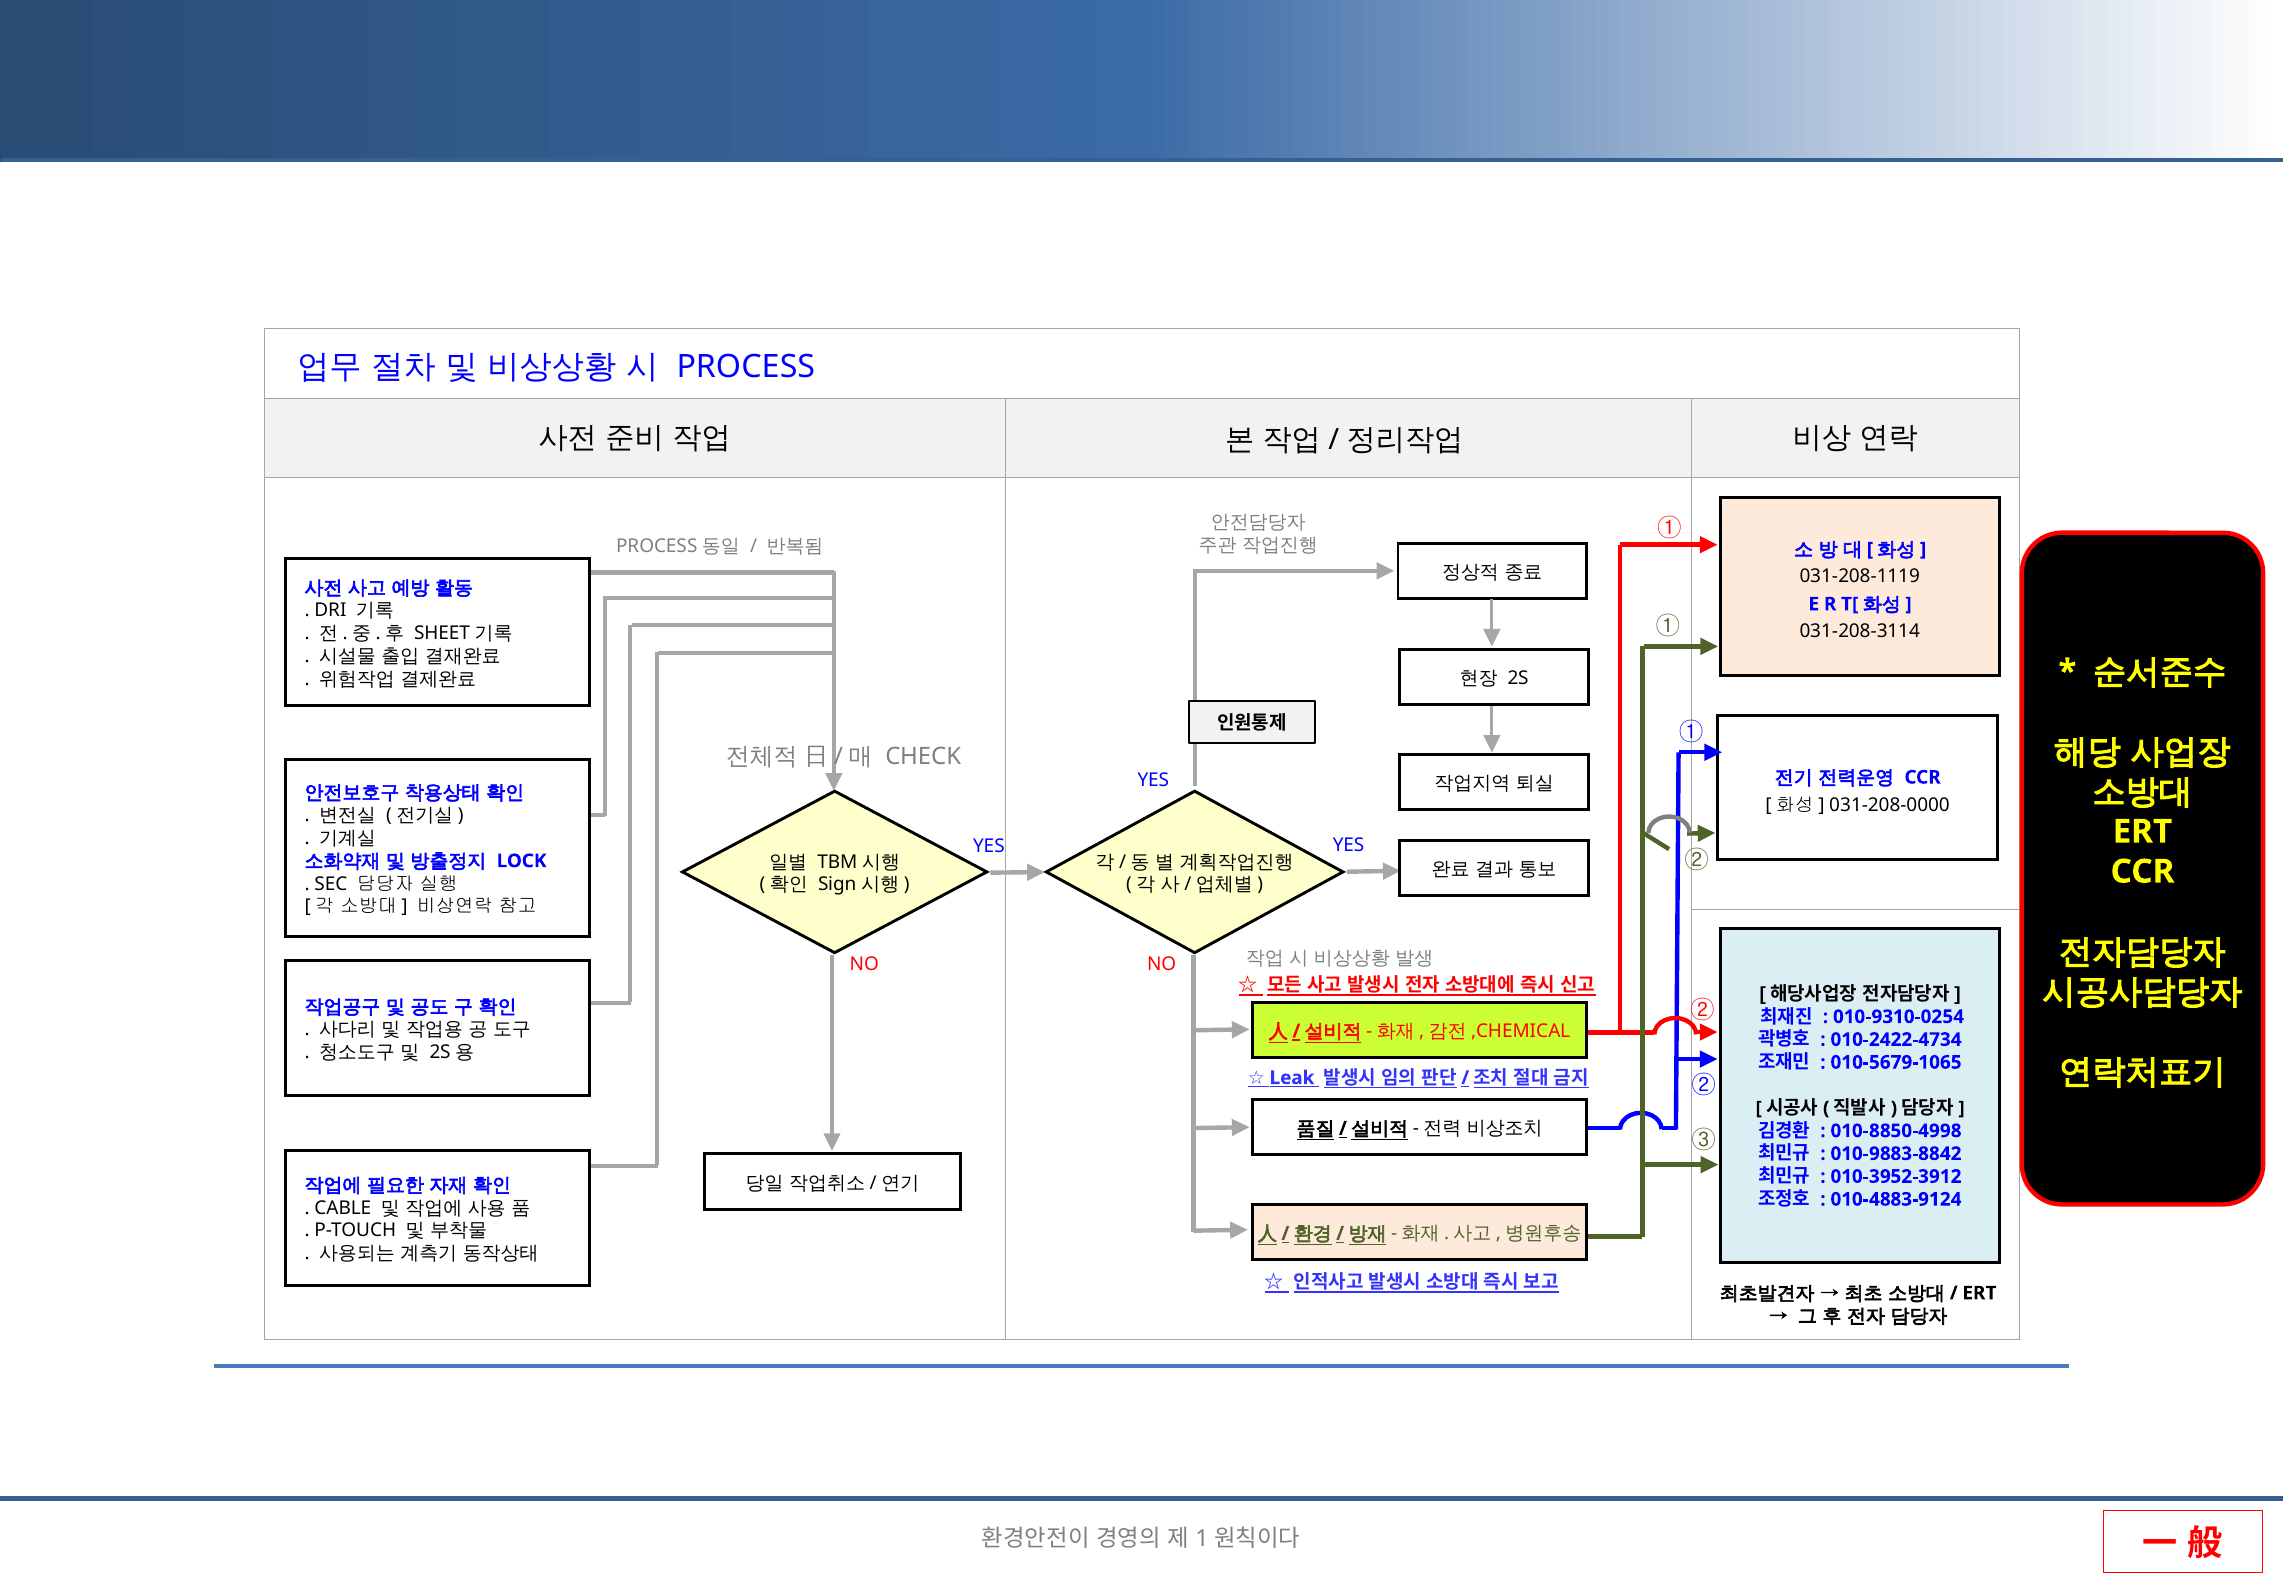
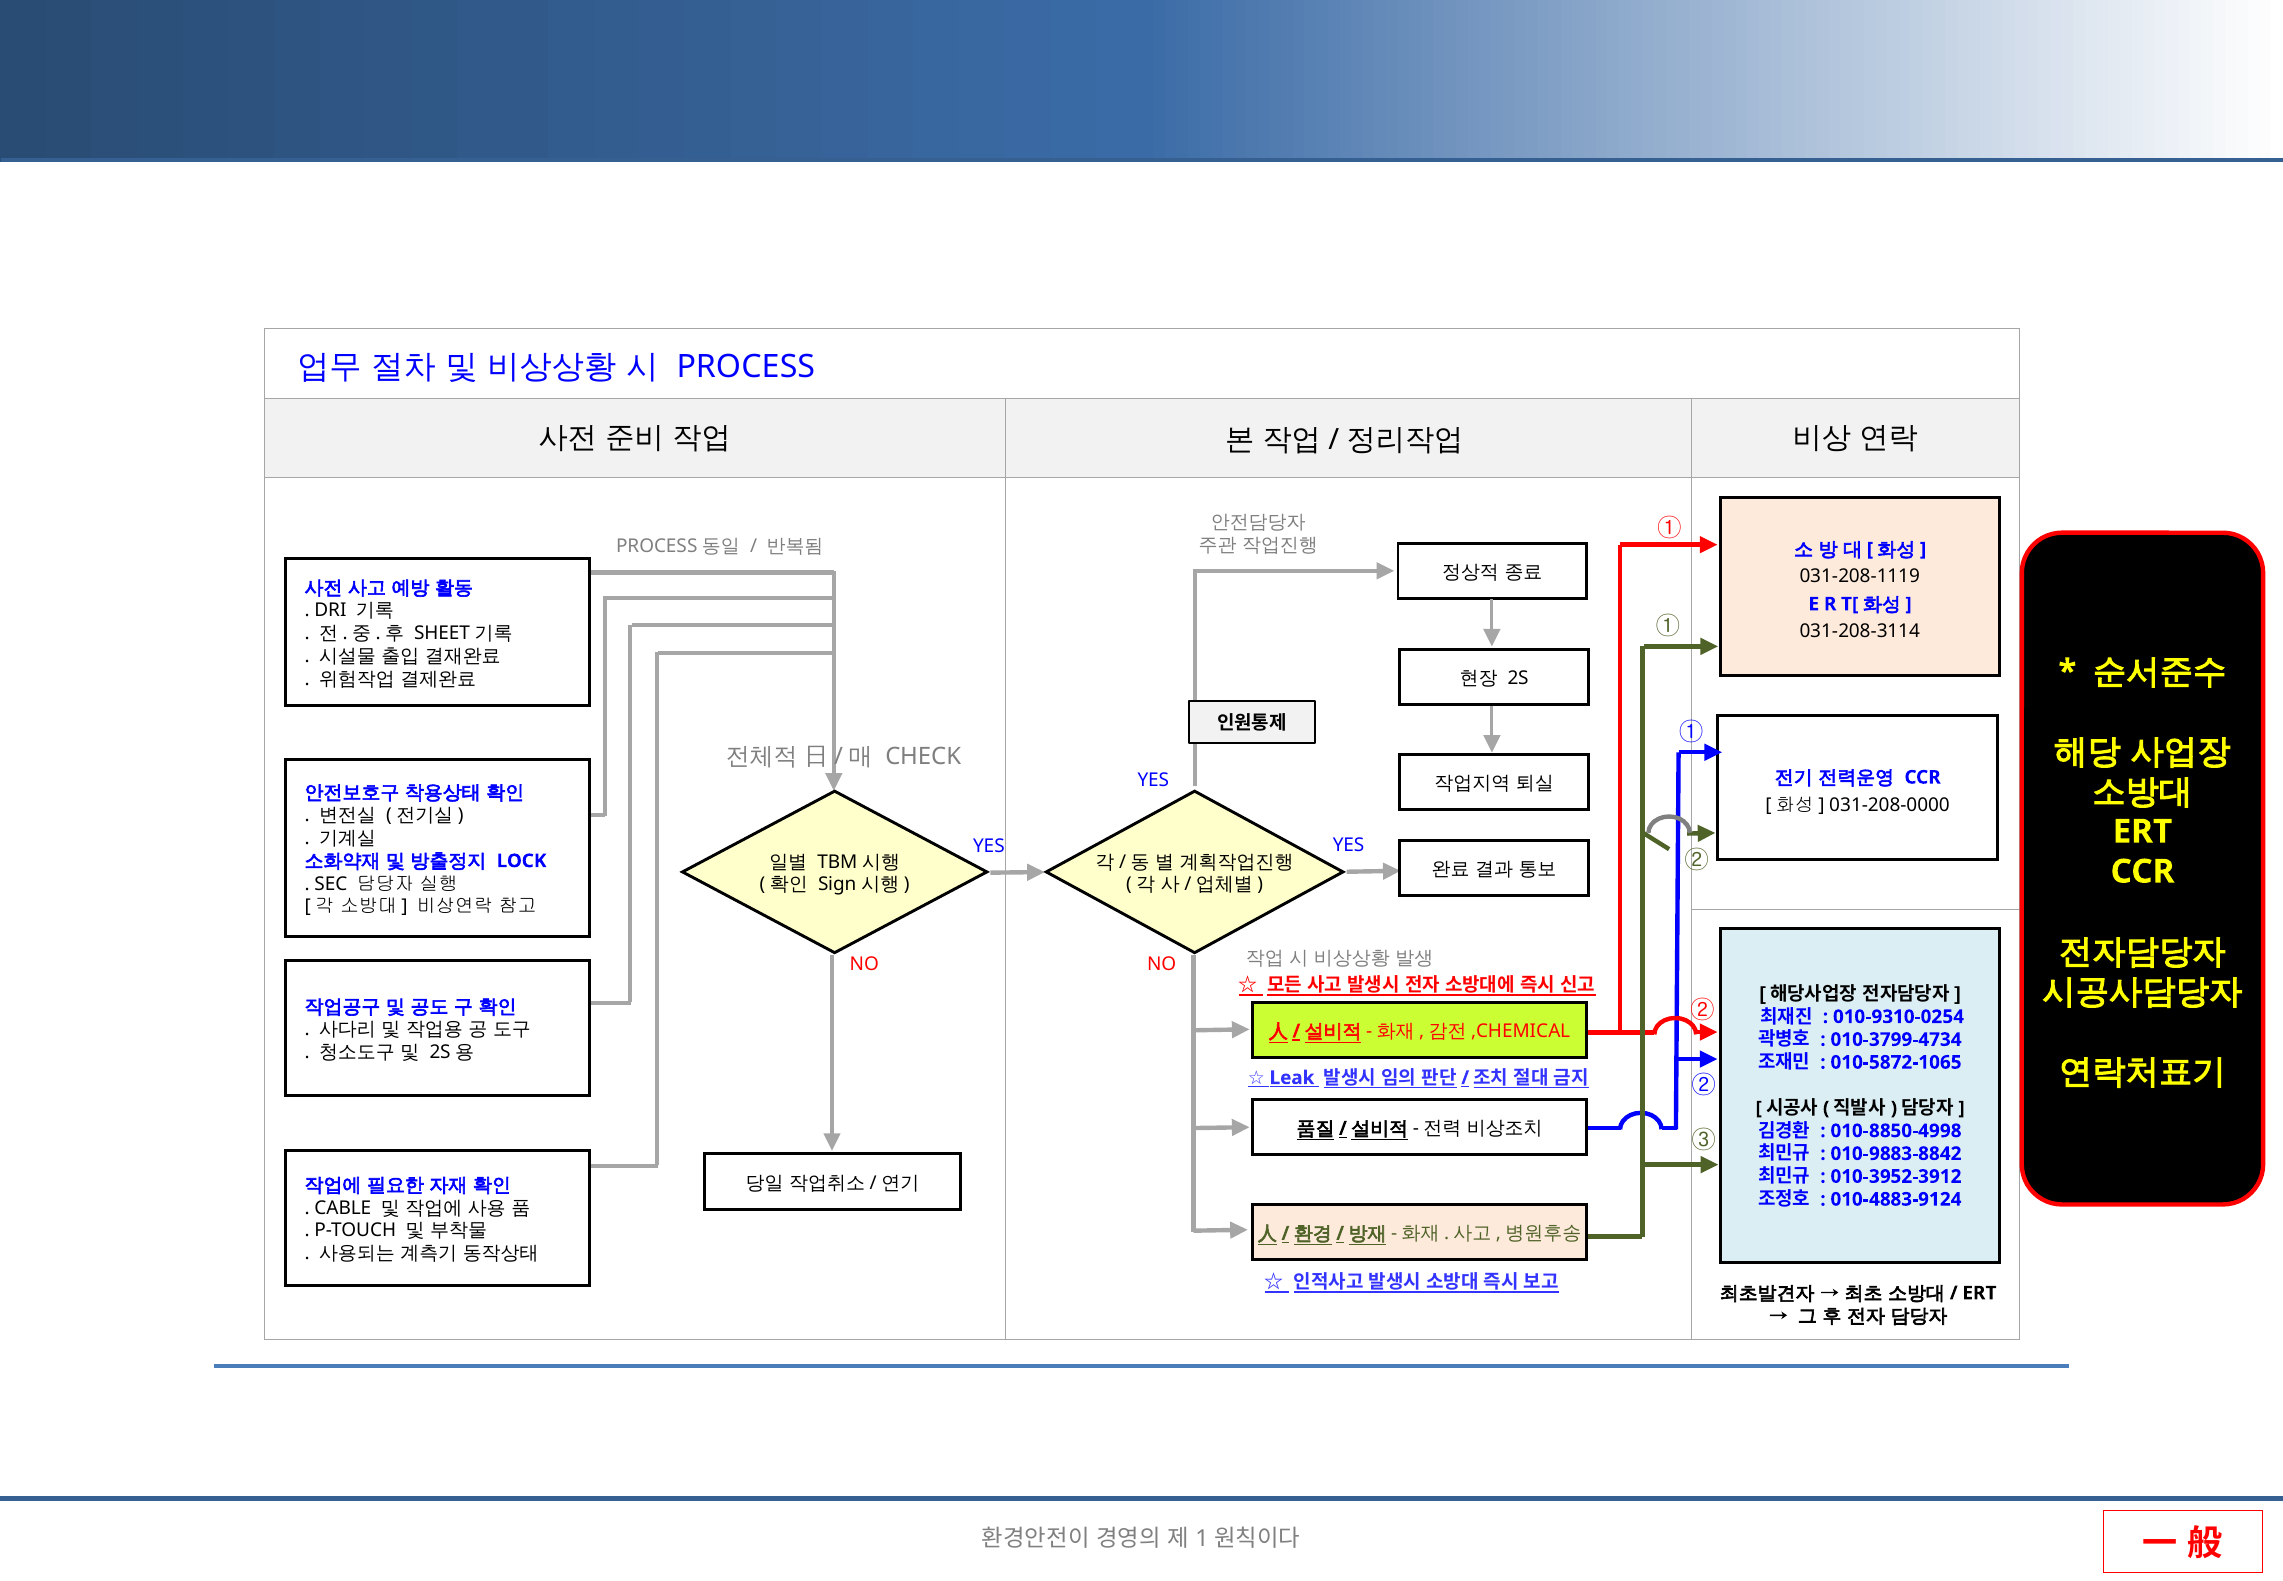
010-2422-4734: 010-2422-4734 -> 010-3799-4734
010-5679-1065: 010-5679-1065 -> 010-5872-1065
